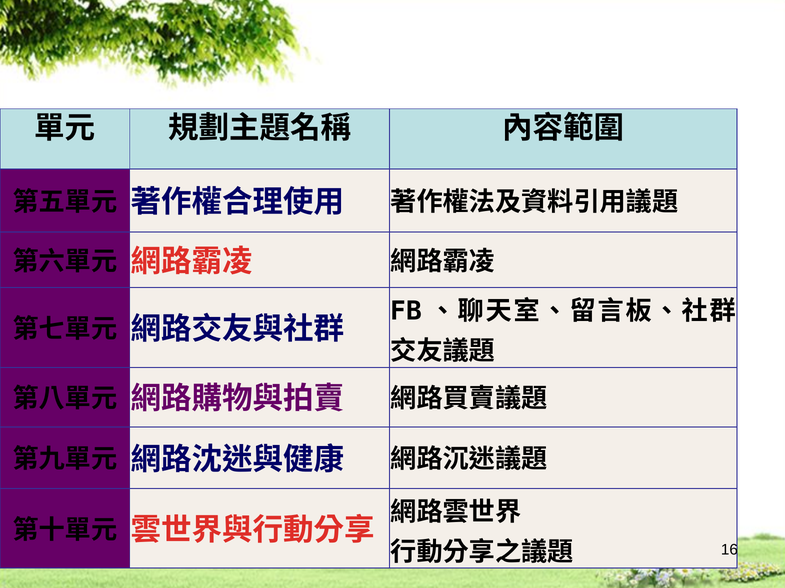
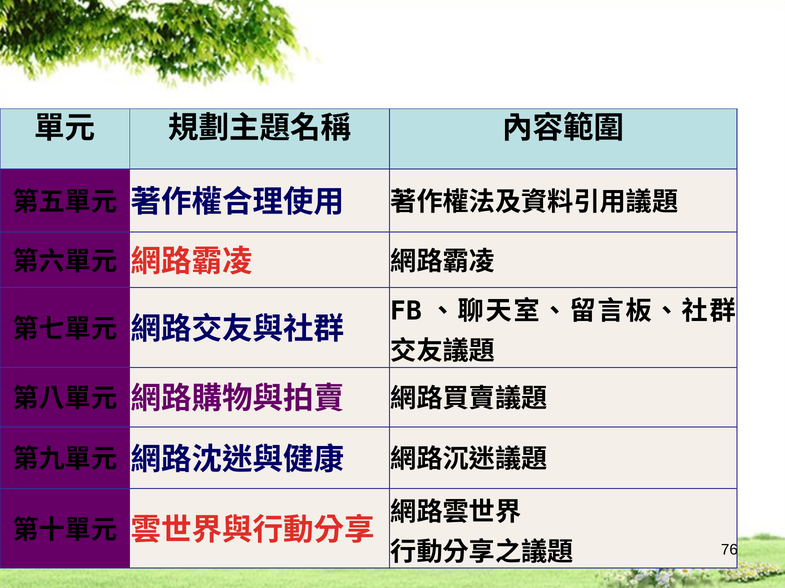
16: 16 -> 76
